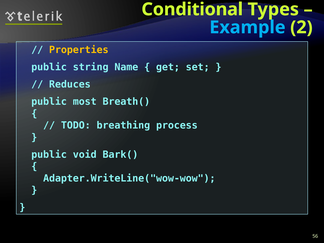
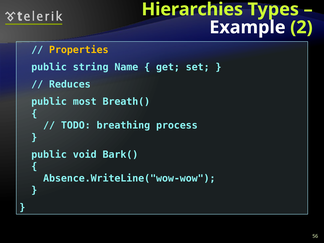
Conditional: Conditional -> Hierarchies
Example colour: light blue -> white
Adapter.WriteLine("wow-wow: Adapter.WriteLine("wow-wow -> Absence.WriteLine("wow-wow
